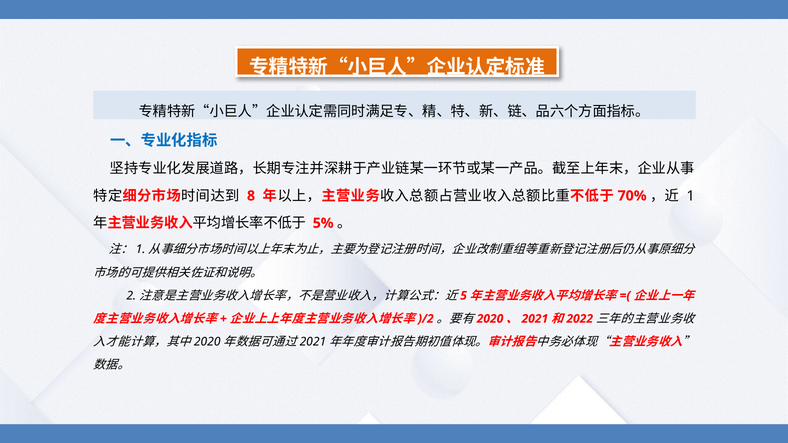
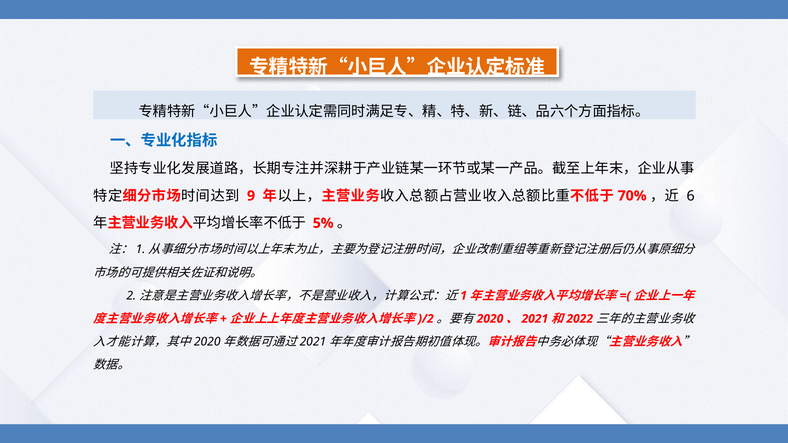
8: 8 -> 9
1: 1 -> 6
5: 5 -> 1
